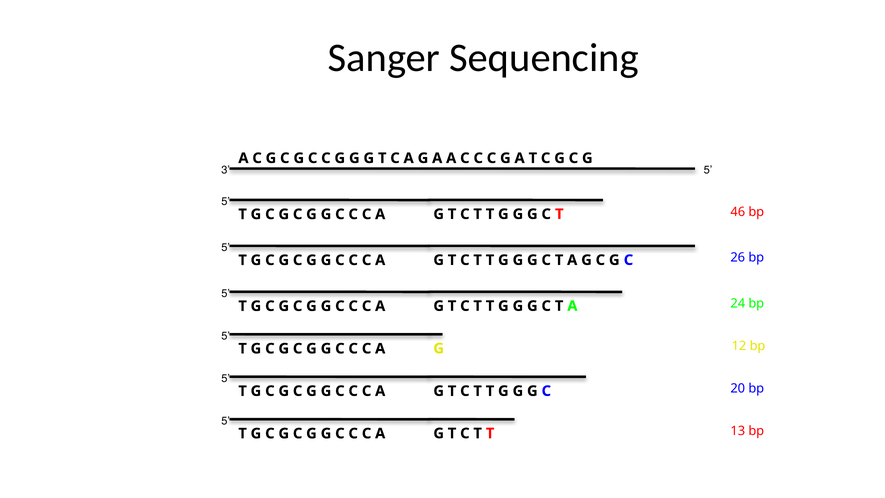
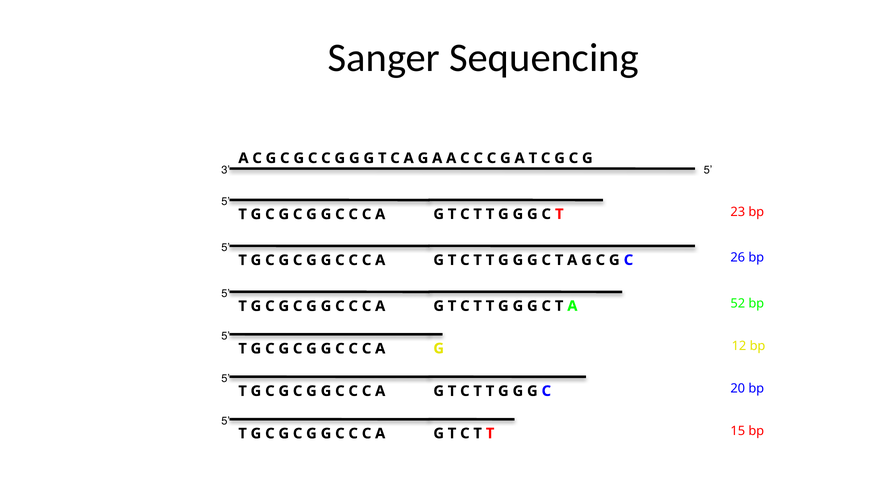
46: 46 -> 23
24: 24 -> 52
13: 13 -> 15
